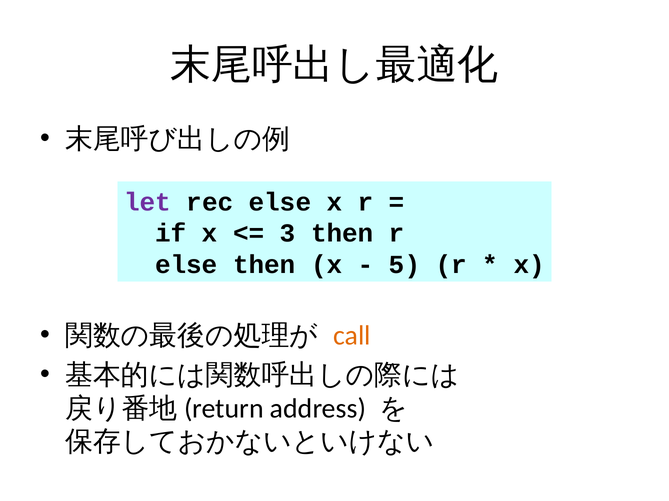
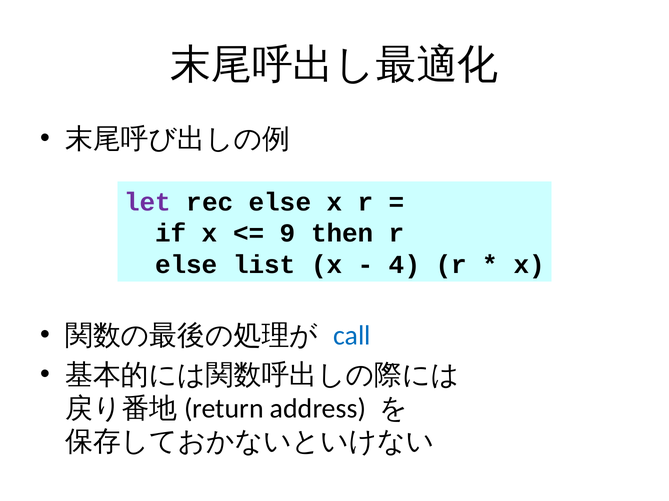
3: 3 -> 9
else then: then -> list
5: 5 -> 4
call colour: orange -> blue
